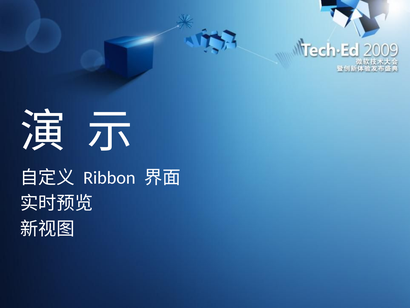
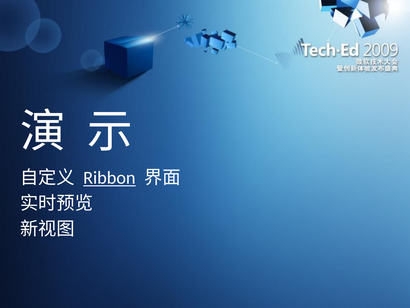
Ribbon underline: none -> present
